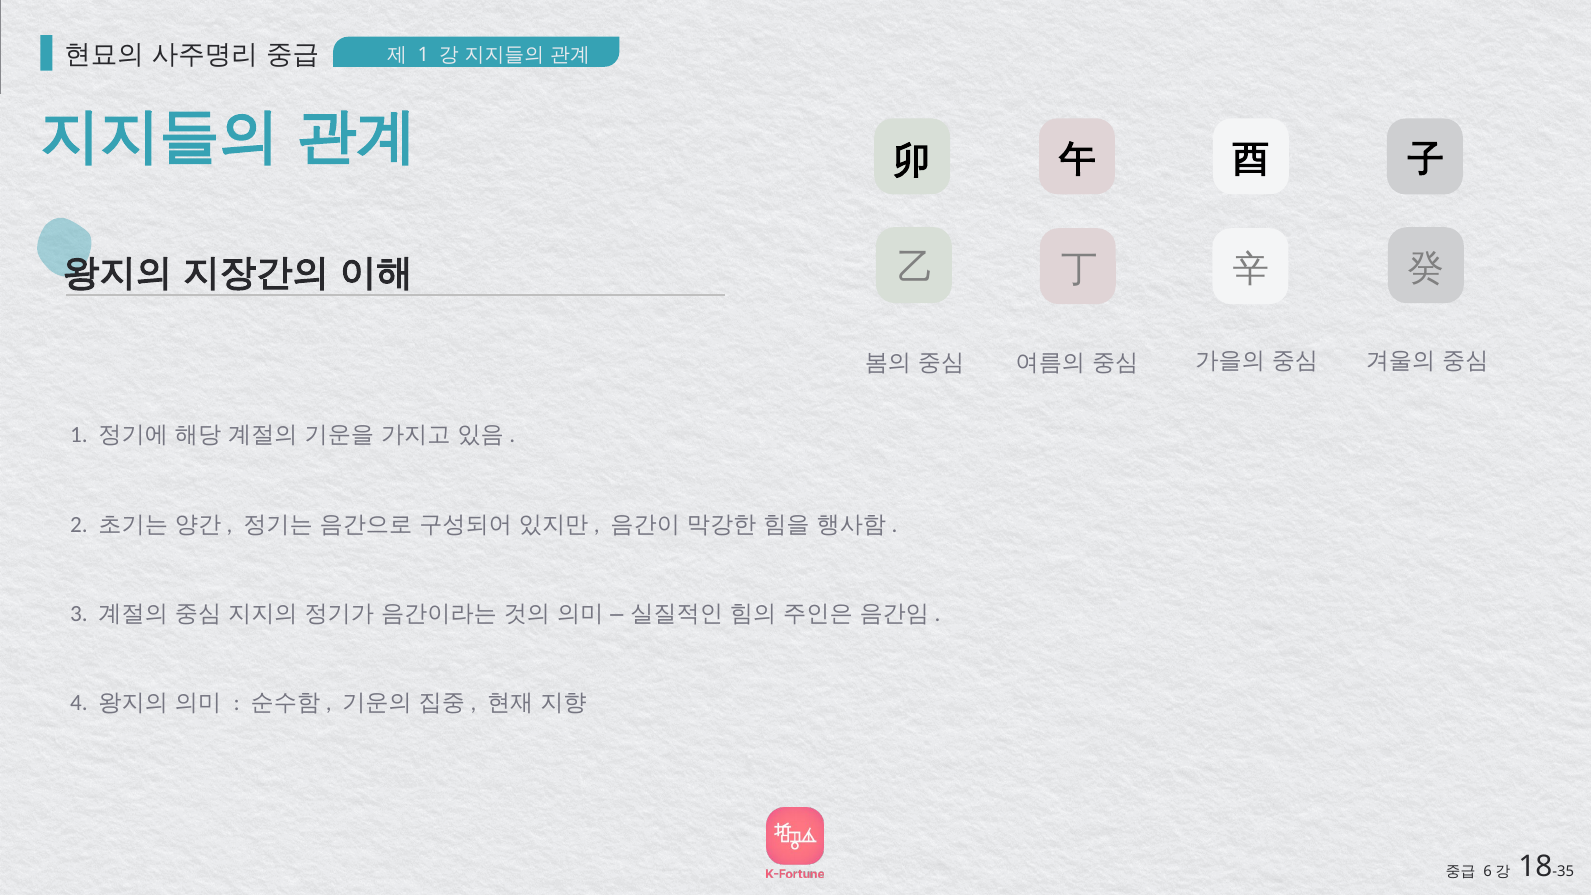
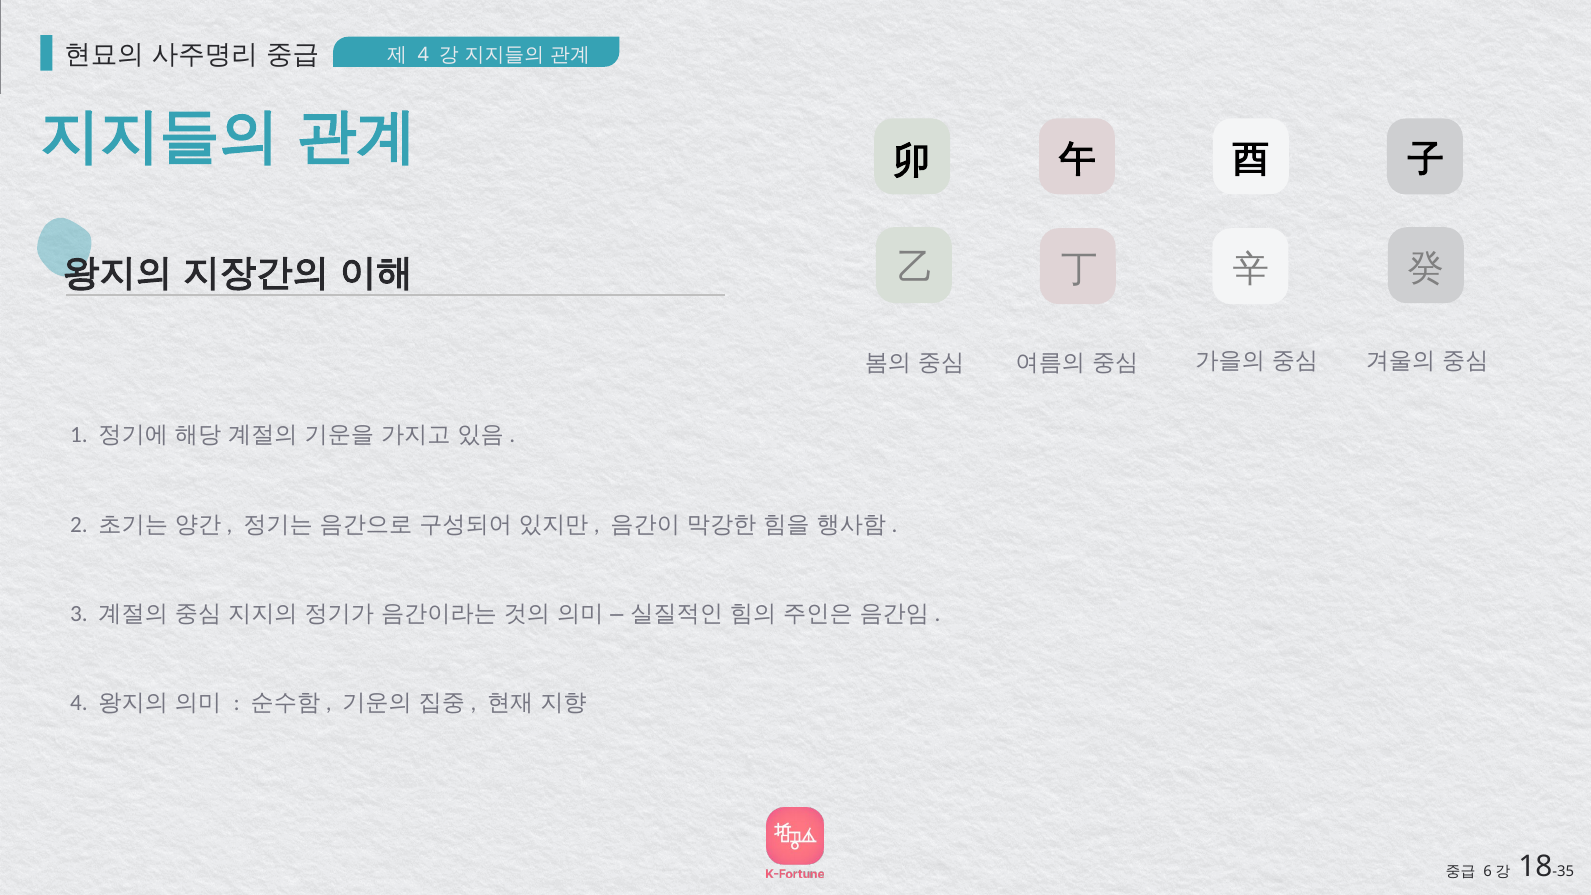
1 at (423, 55): 1 -> 4
